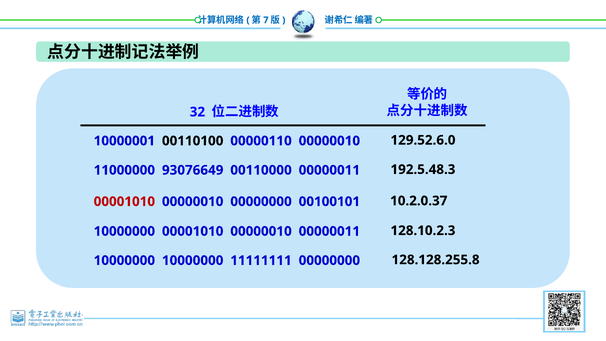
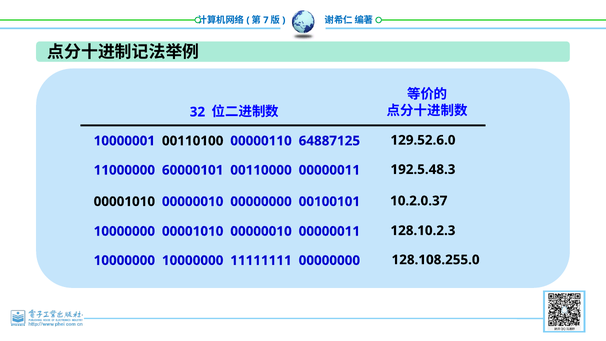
00000110 00000010: 00000010 -> 64887125
93076649: 93076649 -> 60000101
00001010 at (124, 202) colour: red -> black
128.128.255.8: 128.128.255.8 -> 128.108.255.0
